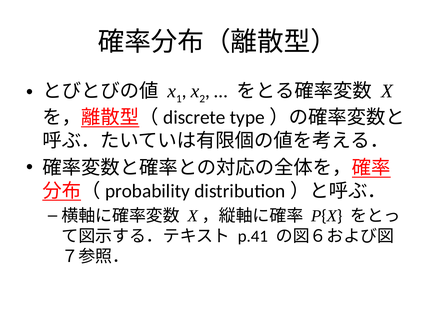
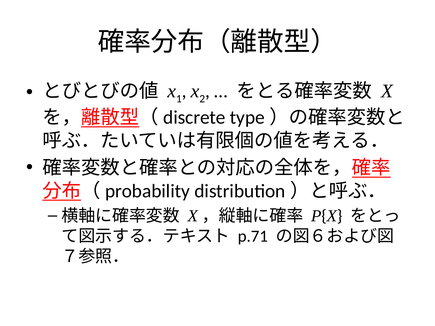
p.41: p.41 -> p.71
